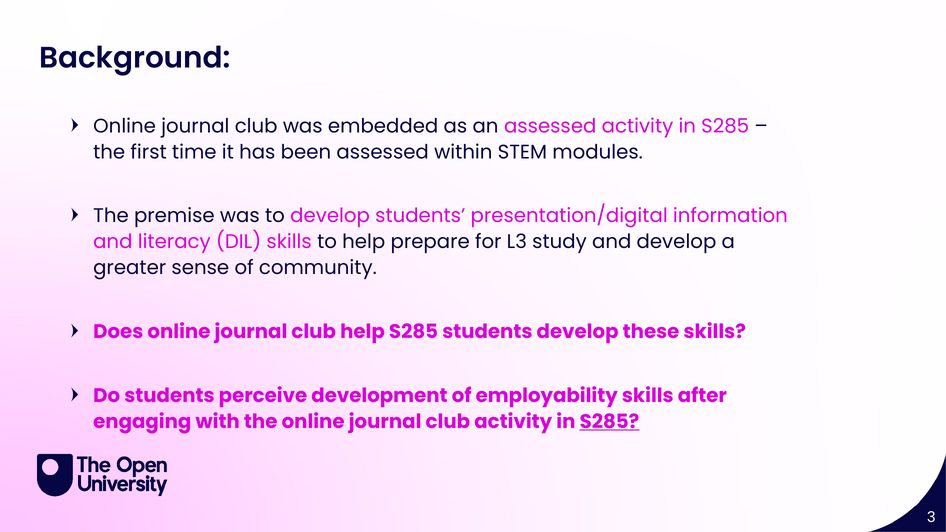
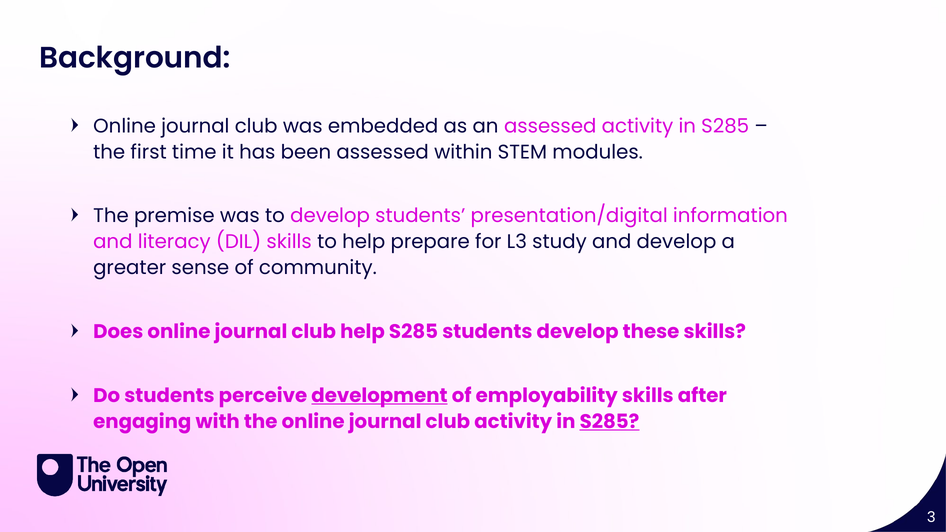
development underline: none -> present
